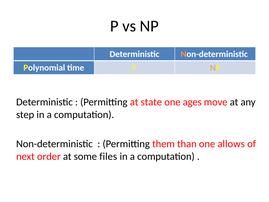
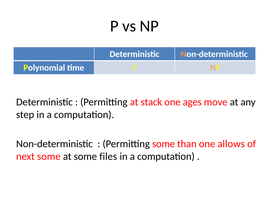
state: state -> stack
Permitting them: them -> some
next order: order -> some
